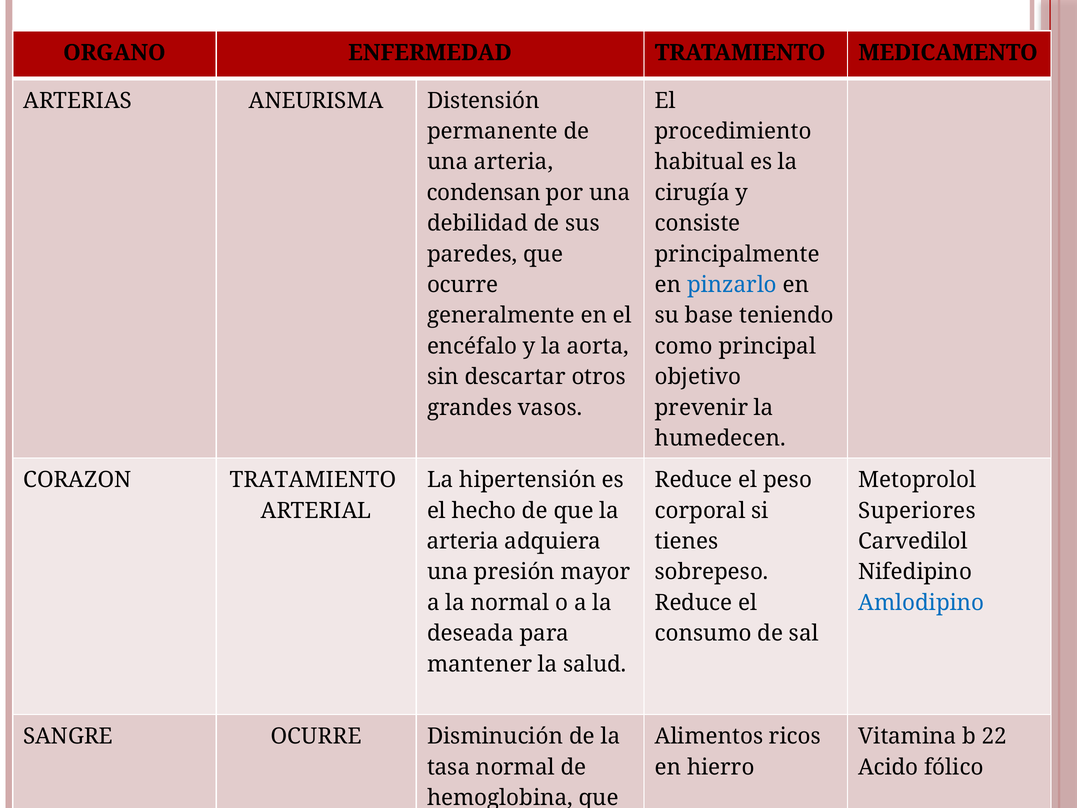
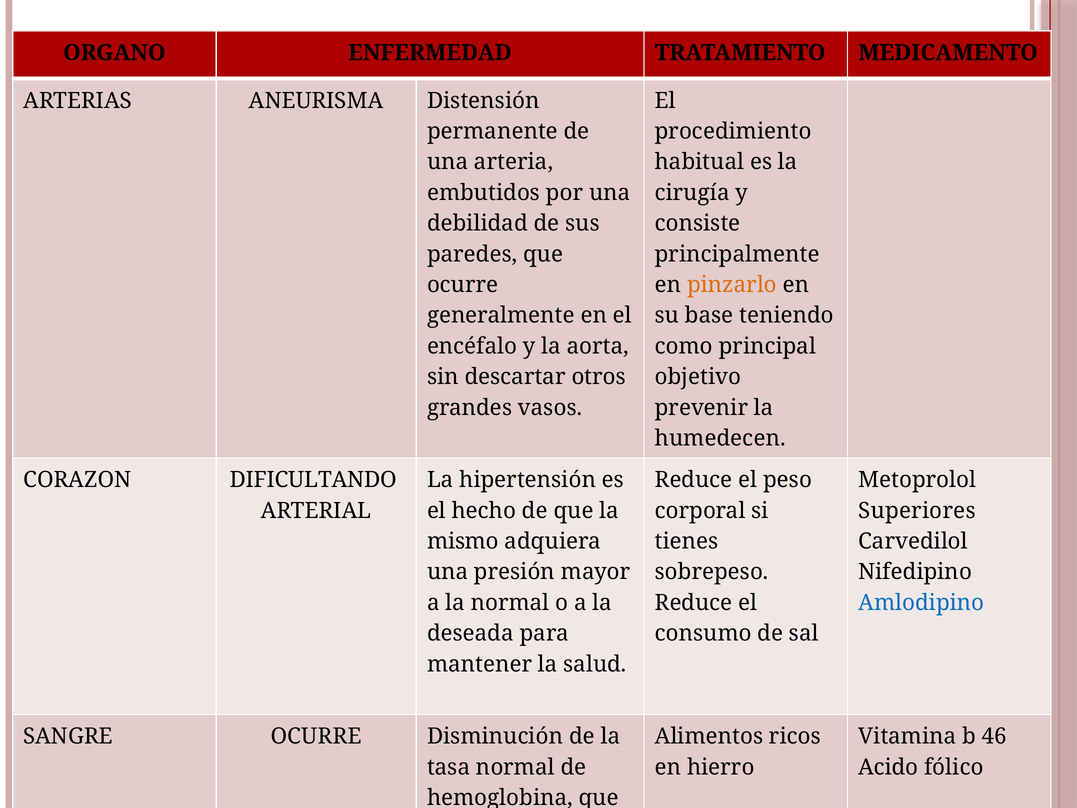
condensan: condensan -> embutidos
pinzarlo colour: blue -> orange
CORAZON TRATAMIENTO: TRATAMIENTO -> DIFICULTANDO
arteria at (463, 541): arteria -> mismo
22: 22 -> 46
